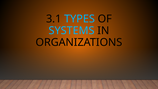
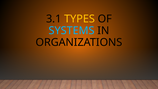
TYPES colour: light blue -> yellow
